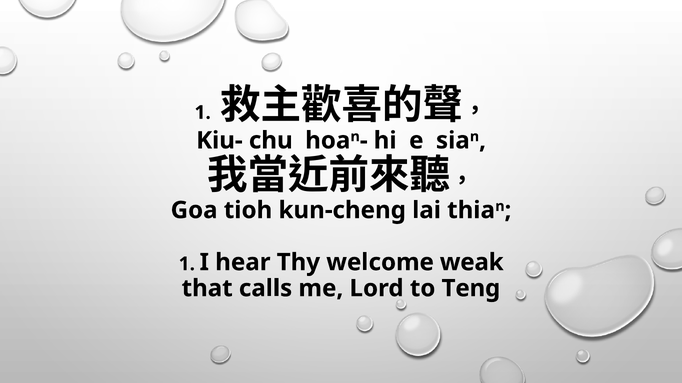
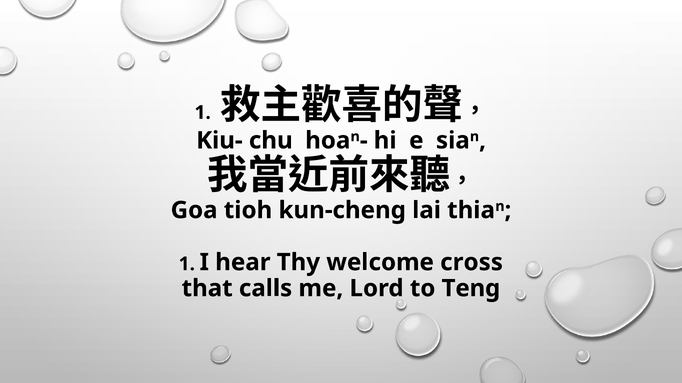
weak: weak -> cross
